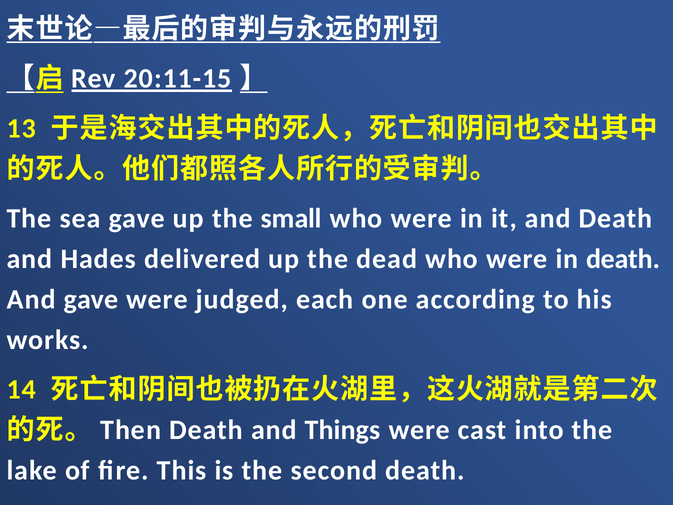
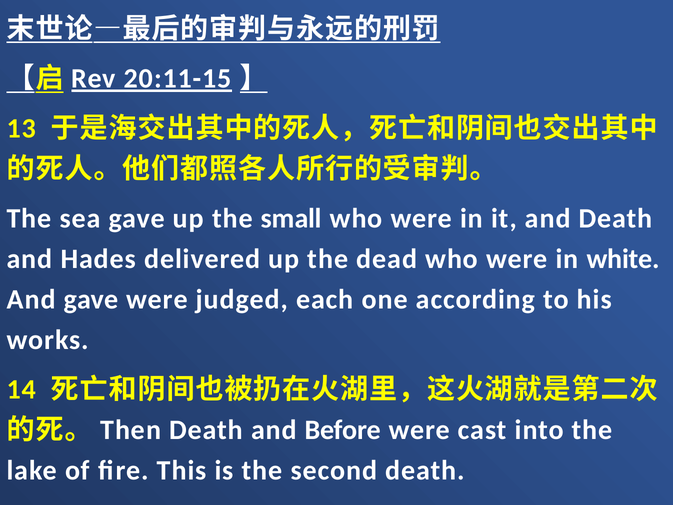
in death: death -> white
Things: Things -> Before
